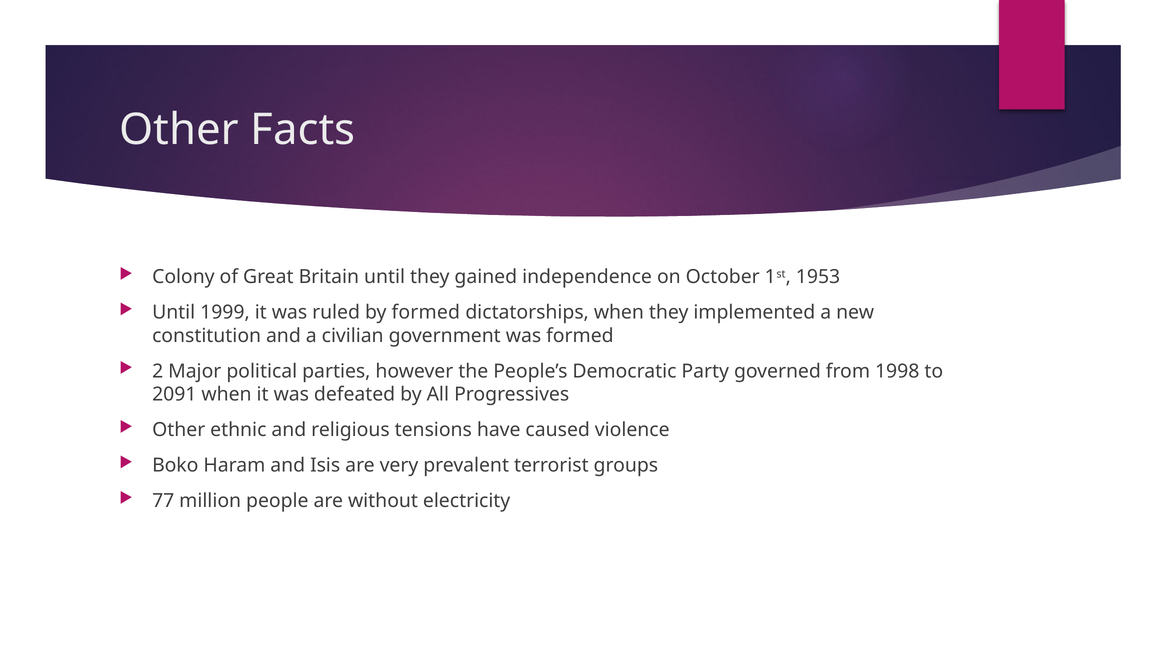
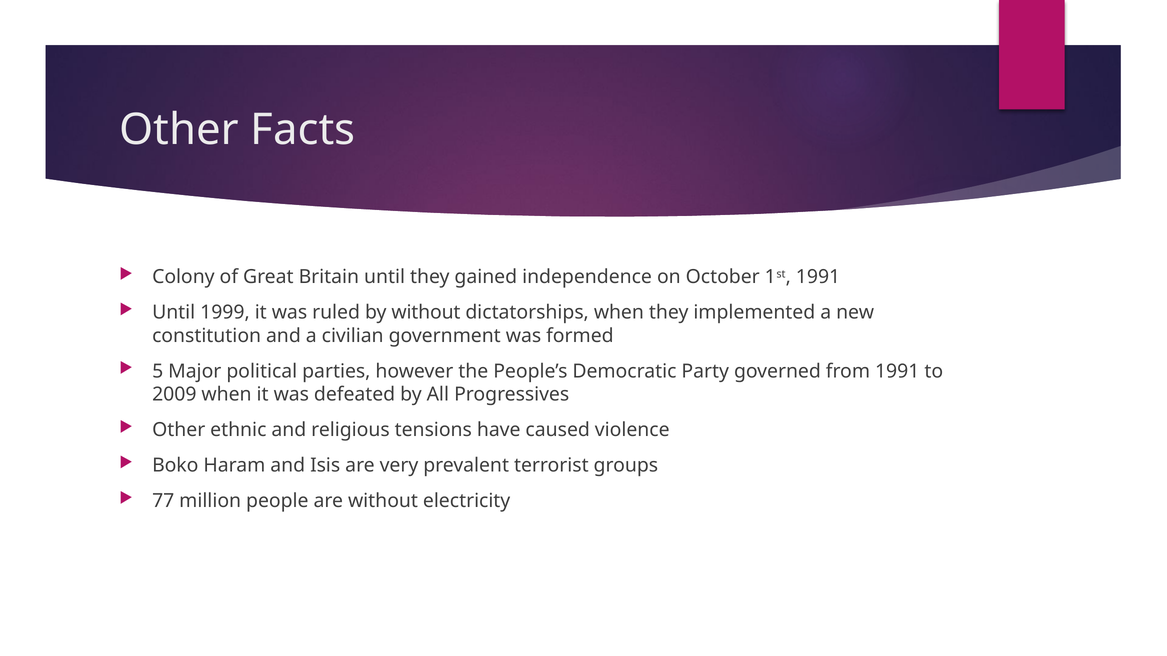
1st 1953: 1953 -> 1991
by formed: formed -> without
2: 2 -> 5
from 1998: 1998 -> 1991
2091: 2091 -> 2009
